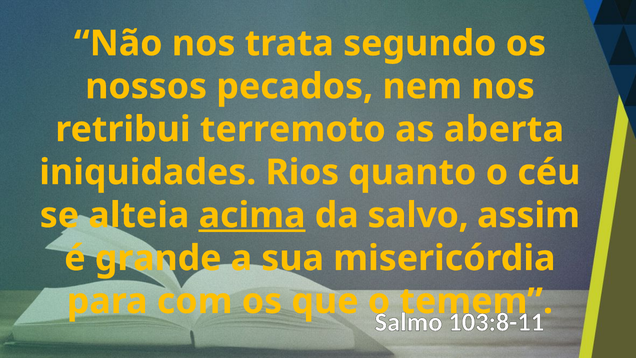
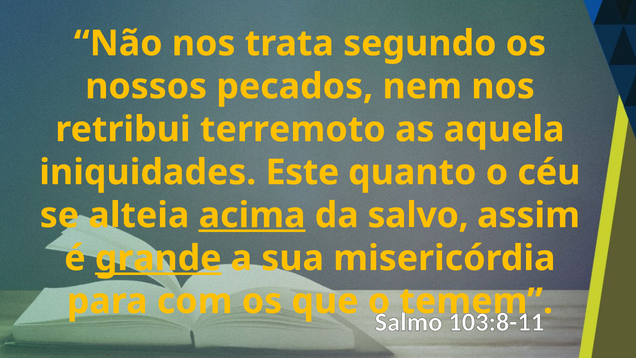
aberta: aberta -> aquela
Rios: Rios -> Este
grande underline: none -> present
